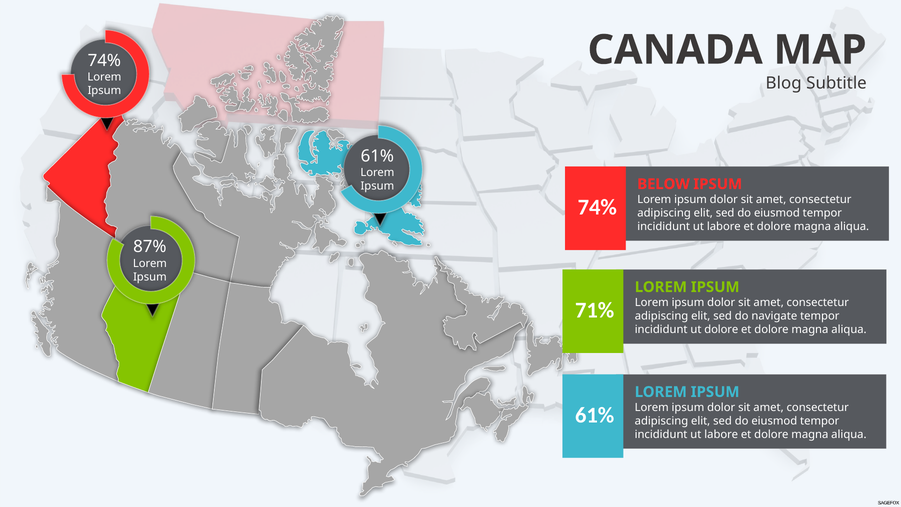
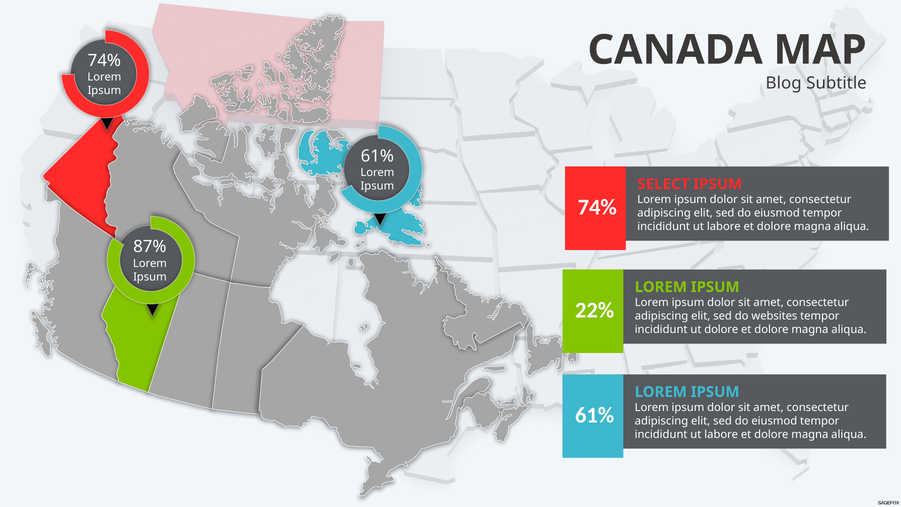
BELOW: BELOW -> SELECT
71%: 71% -> 22%
navigate: navigate -> websites
